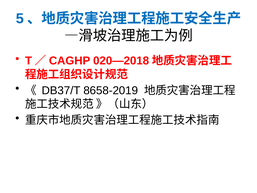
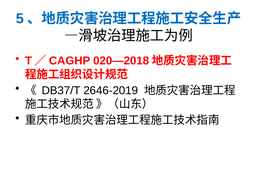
8658-2019: 8658-2019 -> 2646-2019
